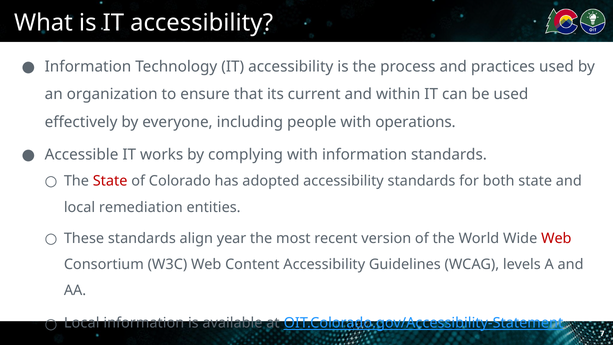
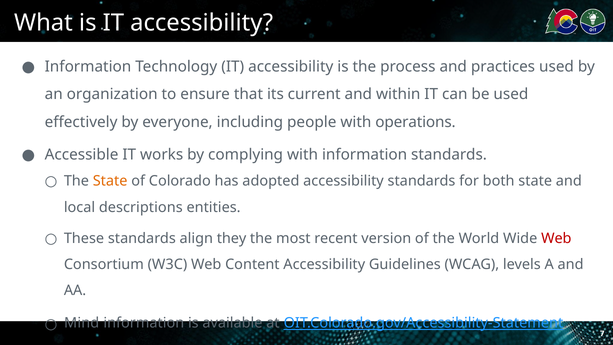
State at (110, 181) colour: red -> orange
remediation: remediation -> descriptions
year: year -> they
Local at (82, 323): Local -> Mind
